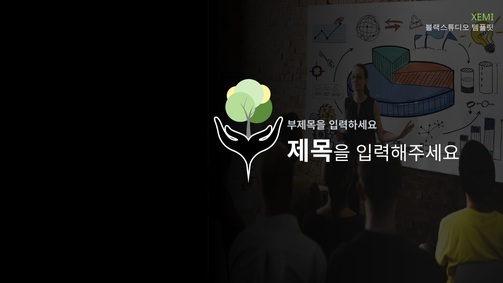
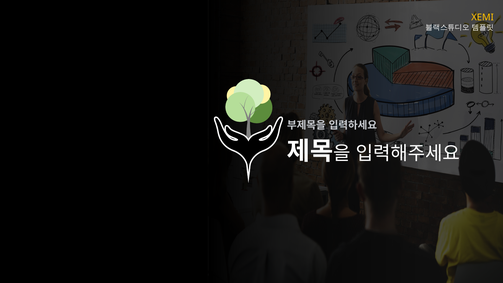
XEMI colour: light green -> yellow
